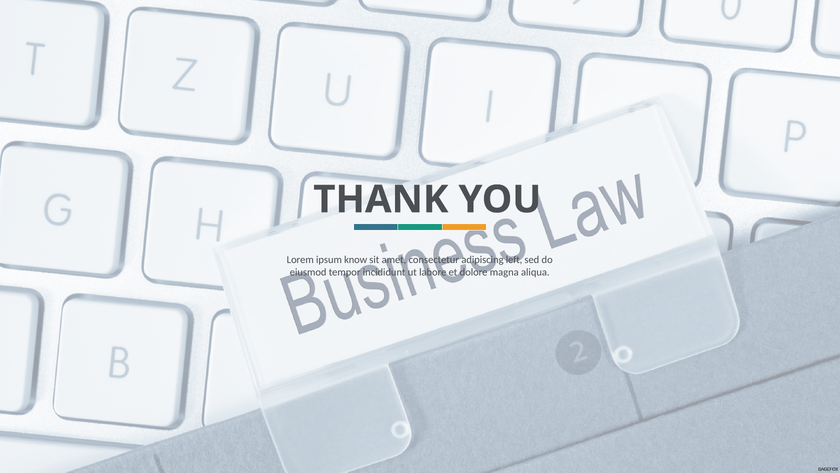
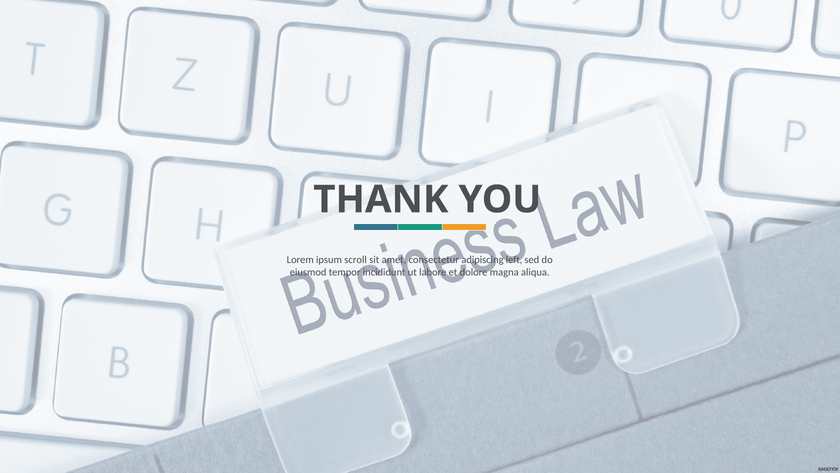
know: know -> scroll
